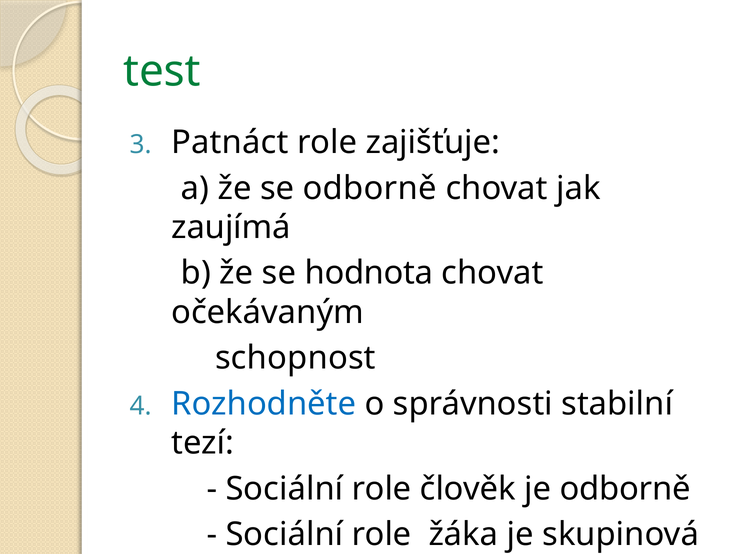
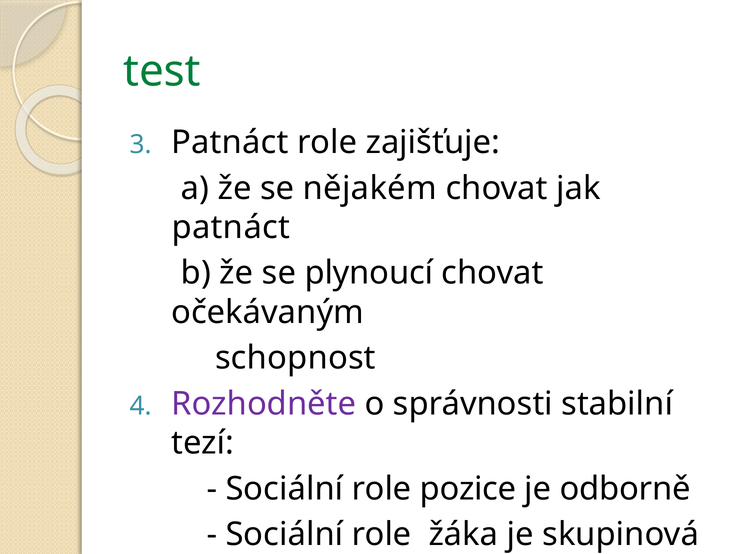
se odborně: odborně -> nějakém
zaujímá at (231, 227): zaujímá -> patnáct
hodnota: hodnota -> plynoucí
Rozhodněte colour: blue -> purple
člověk: člověk -> pozice
